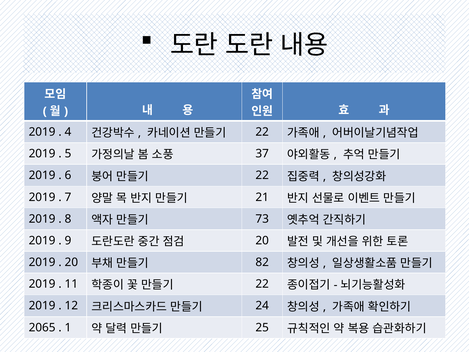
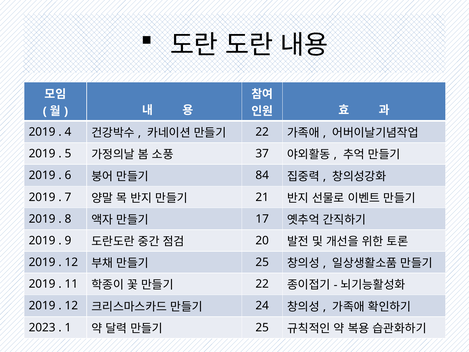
22 at (262, 175): 22 -> 84
73: 73 -> 17
20 at (71, 262): 20 -> 12
82 at (262, 262): 82 -> 25
2065: 2065 -> 2023
